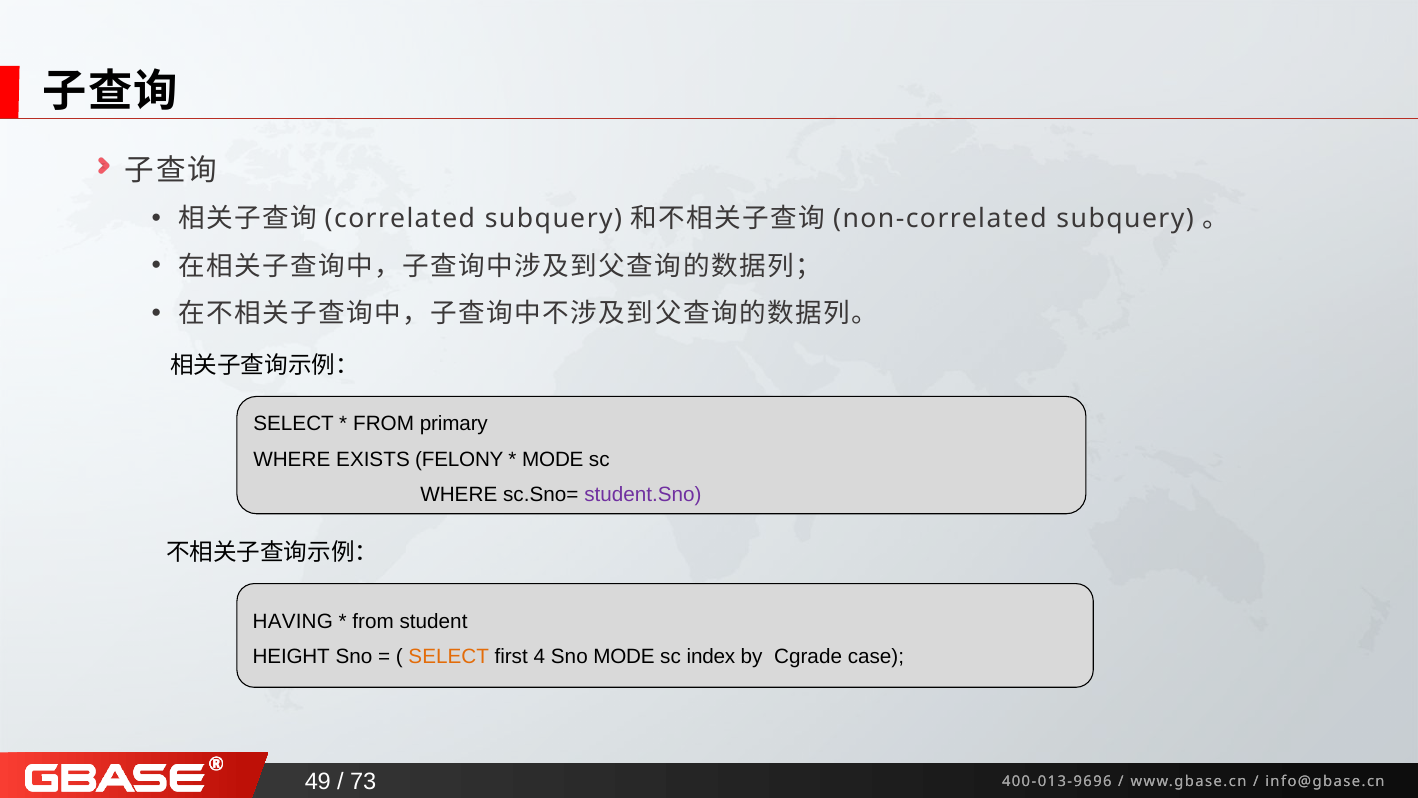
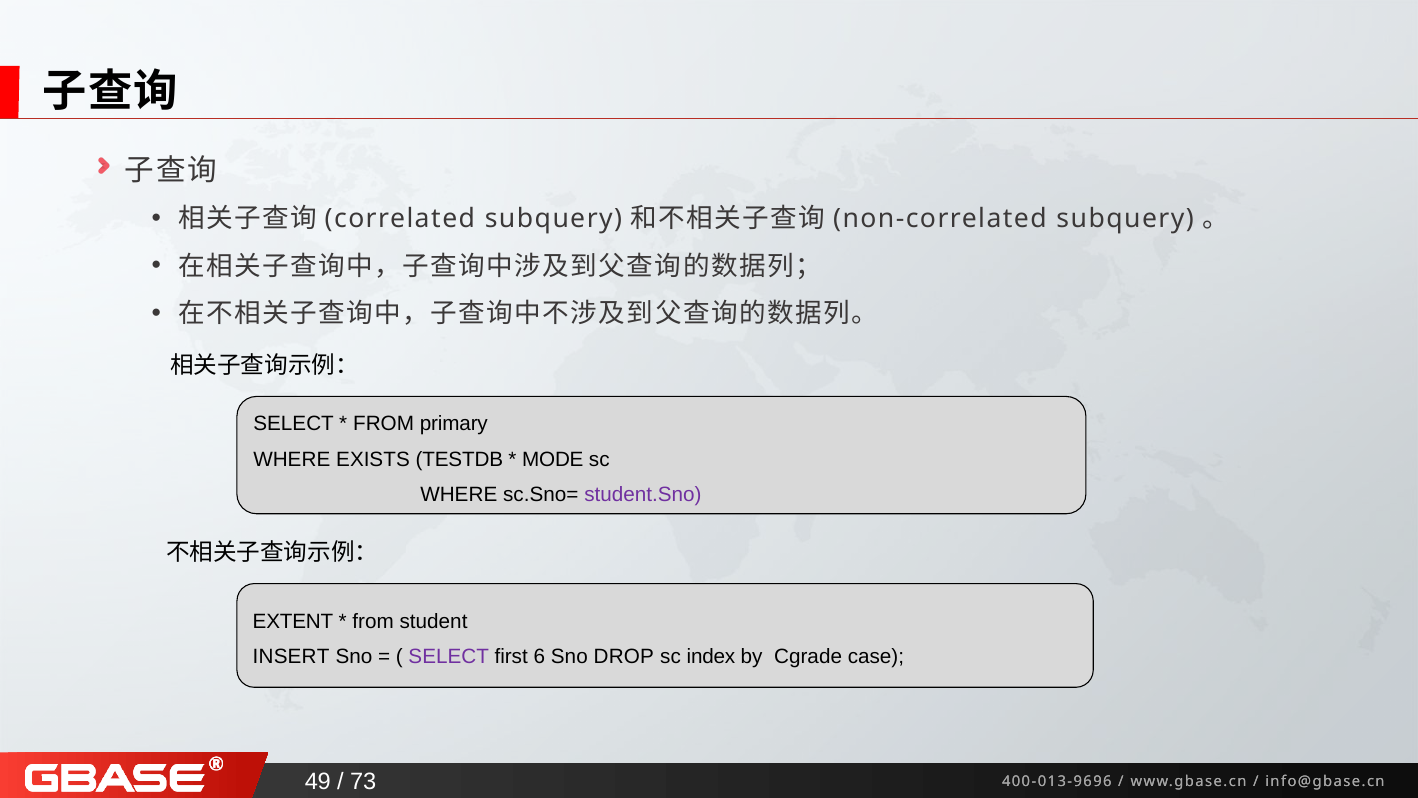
FELONY: FELONY -> TESTDB
HAVING: HAVING -> EXTENT
HEIGHT: HEIGHT -> INSERT
SELECT at (449, 657) colour: orange -> purple
4: 4 -> 6
Sno MODE: MODE -> DROP
